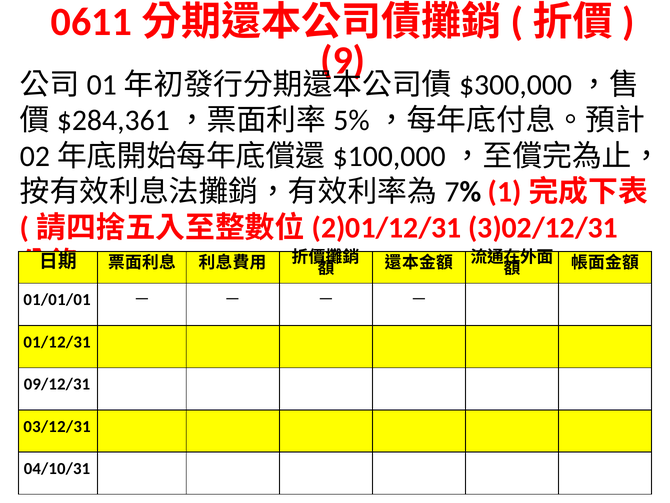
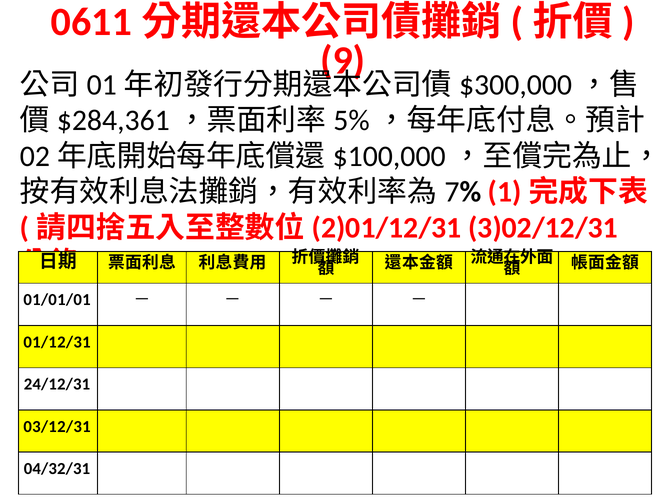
09/12/31: 09/12/31 -> 24/12/31
04/10/31: 04/10/31 -> 04/32/31
